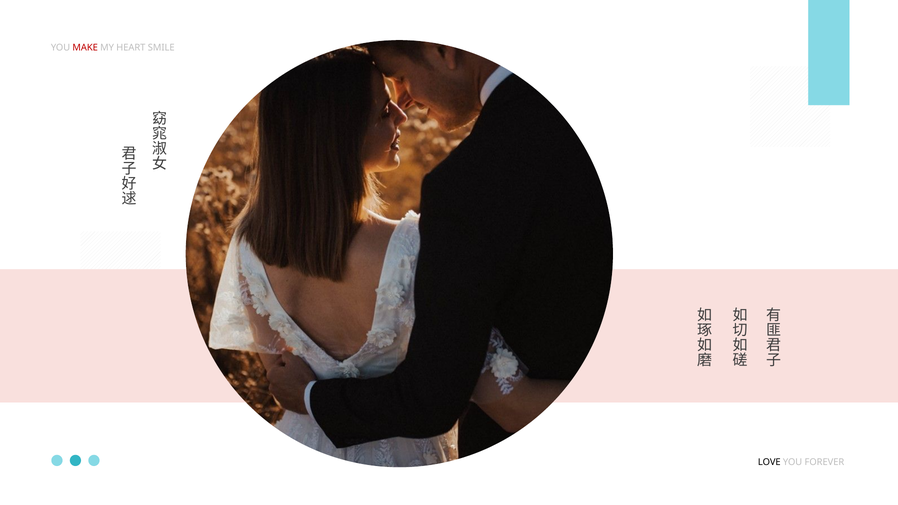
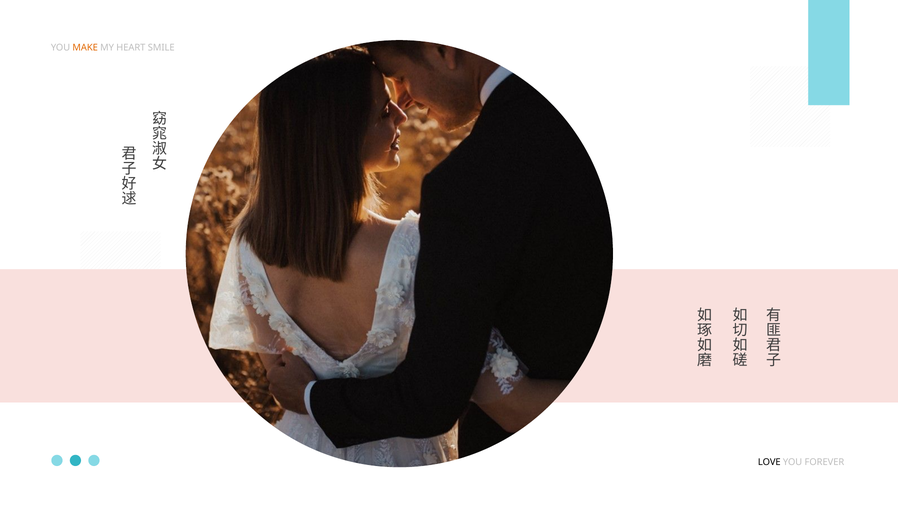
MAKE colour: red -> orange
